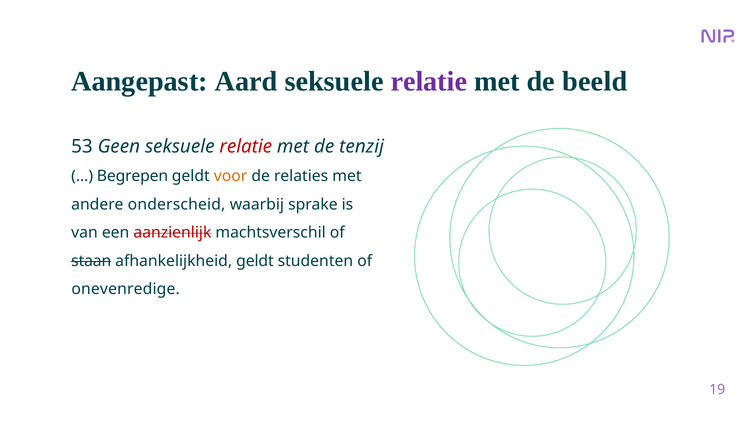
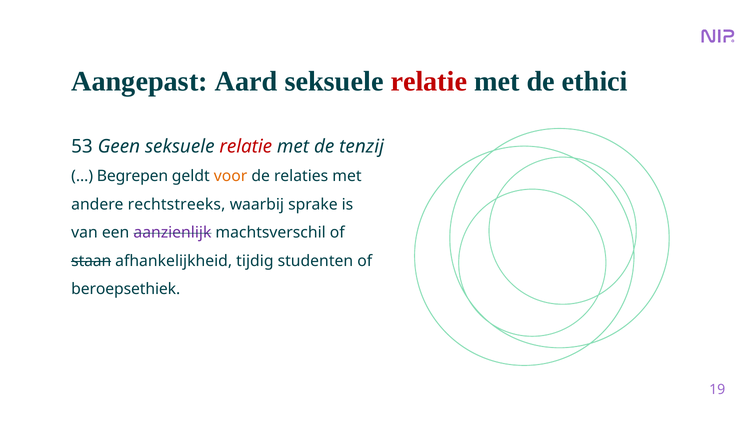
relatie at (429, 82) colour: purple -> red
beeld: beeld -> ethici
onderscheid: onderscheid -> rechtstreeks
aanzienlijk colour: red -> purple
afhankelijkheid geldt: geldt -> tijdig
onevenredige: onevenredige -> beroepsethiek
